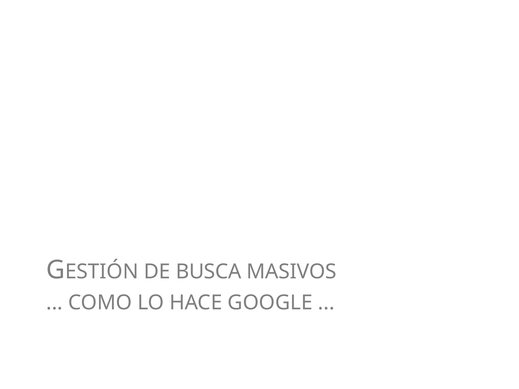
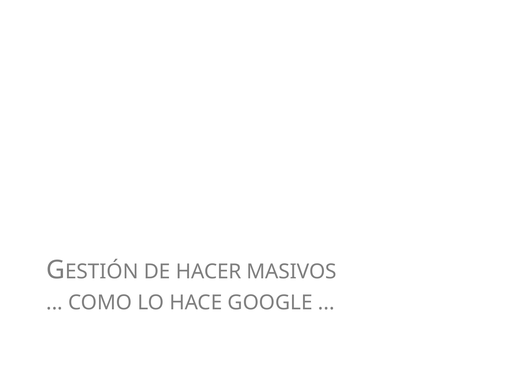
BUSCA: BUSCA -> HACER
